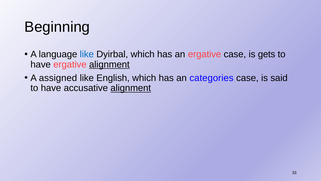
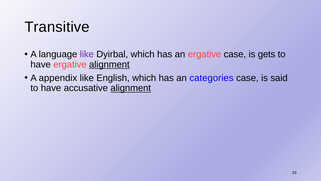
Beginning: Beginning -> Transitive
like at (87, 54) colour: blue -> purple
assigned: assigned -> appendix
